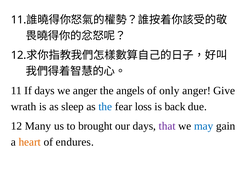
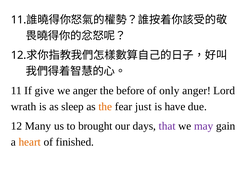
If days: days -> give
angels: angels -> before
Give: Give -> Lord
the at (105, 107) colour: blue -> orange
loss: loss -> just
back: back -> have
may colour: blue -> purple
endures: endures -> finished
